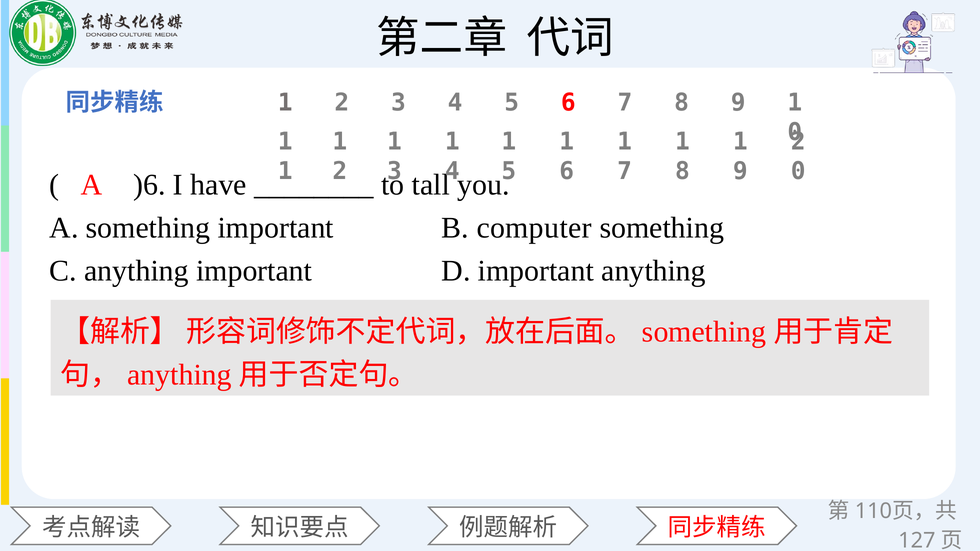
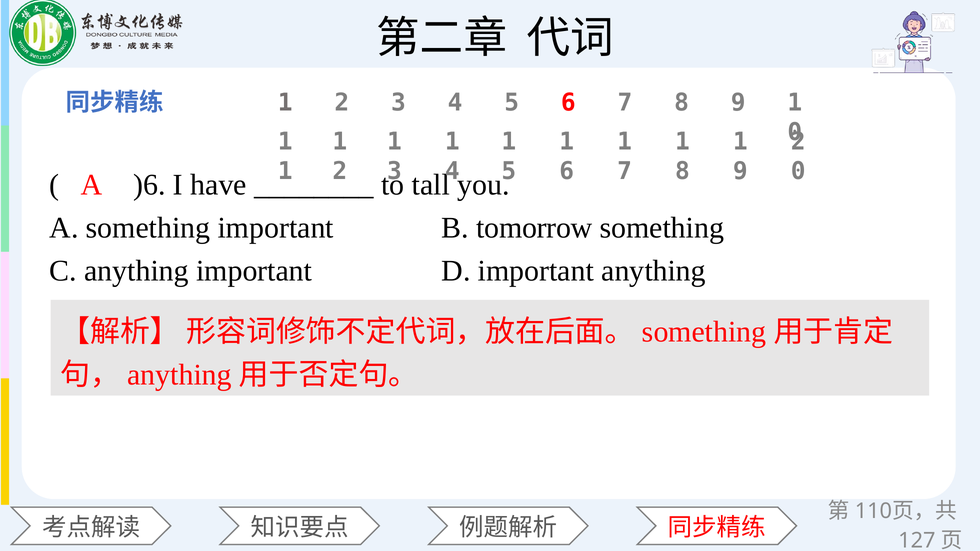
computer: computer -> tomorrow
